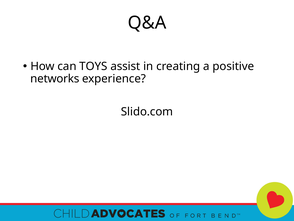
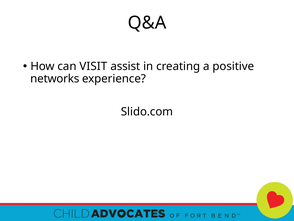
TOYS: TOYS -> VISIT
